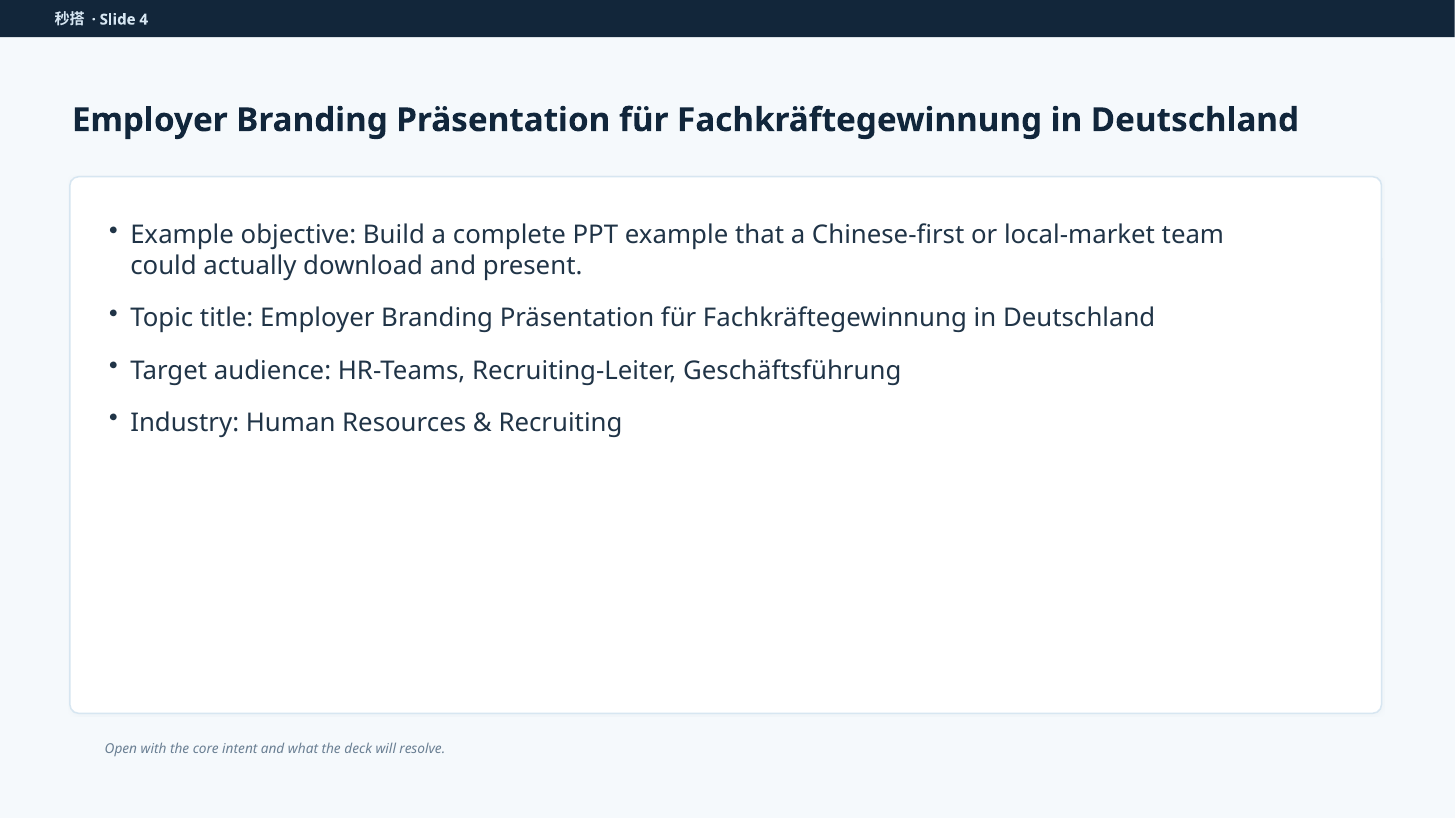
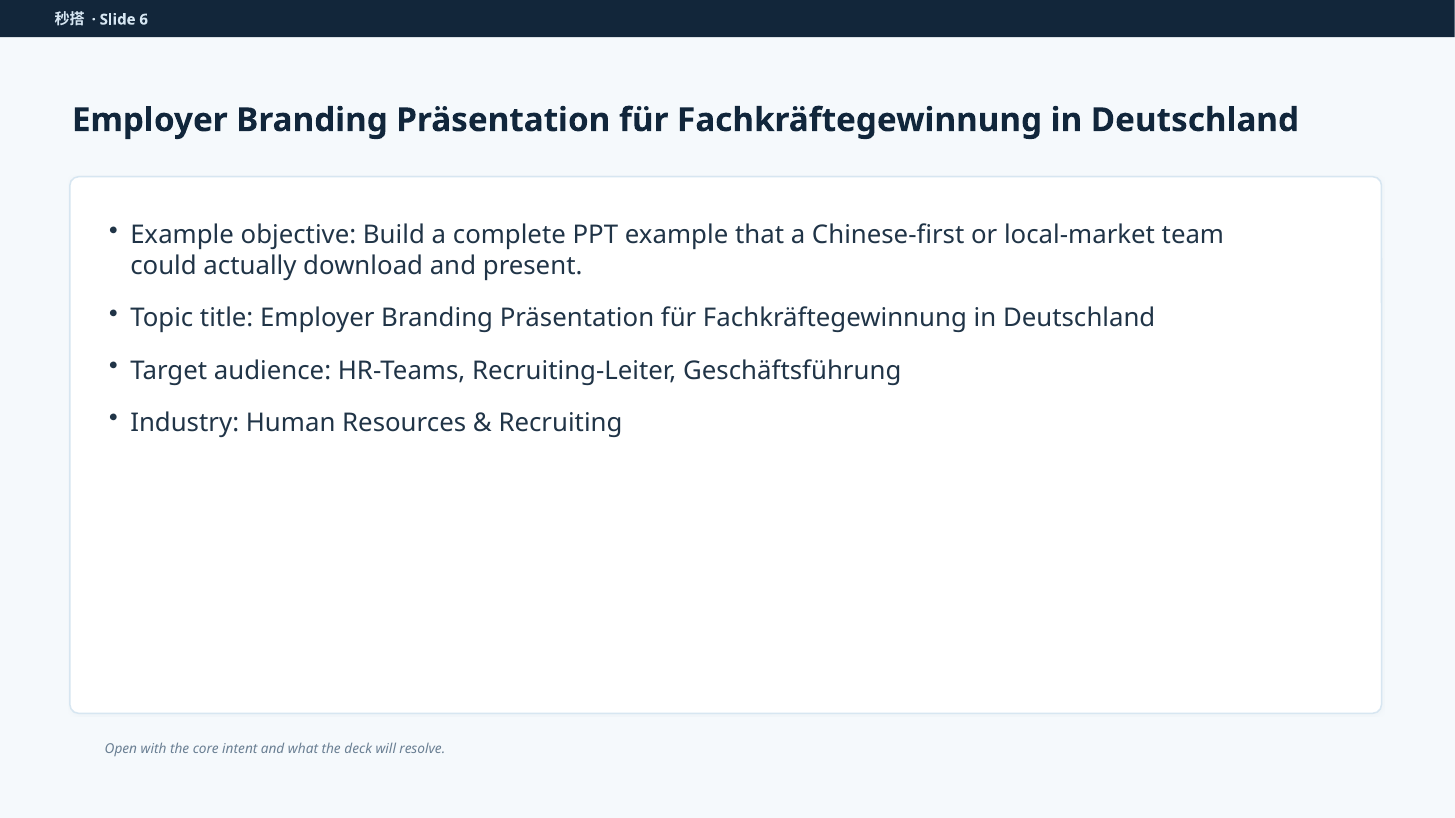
4: 4 -> 6
